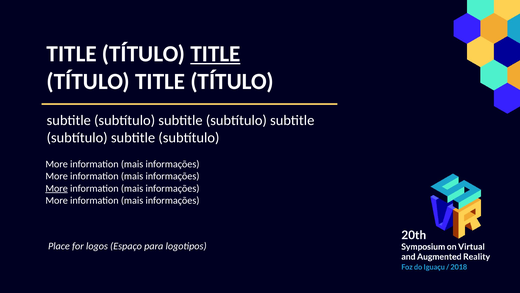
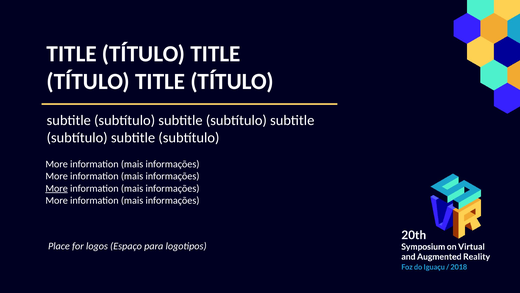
TITLE at (215, 54) underline: present -> none
